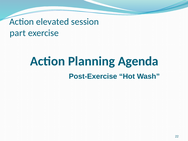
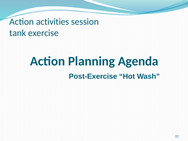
elevated: elevated -> activities
part: part -> tank
